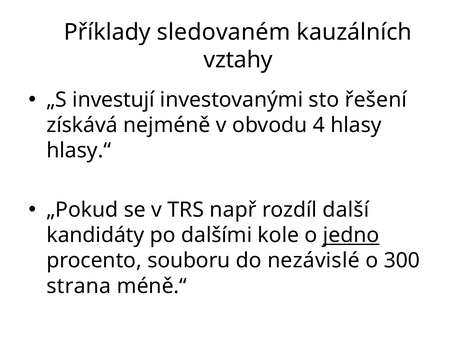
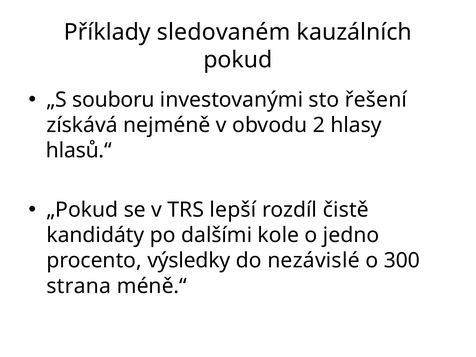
vztahy: vztahy -> pokud
investují: investují -> souboru
4: 4 -> 2
hlasy.“: hlasy.“ -> hlasů.“
např: např -> lepší
další: další -> čistě
jedno underline: present -> none
souboru: souboru -> výsledky
